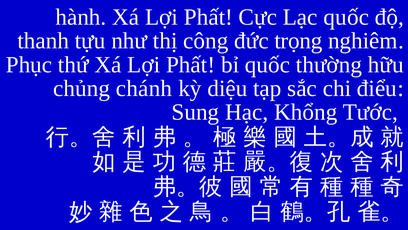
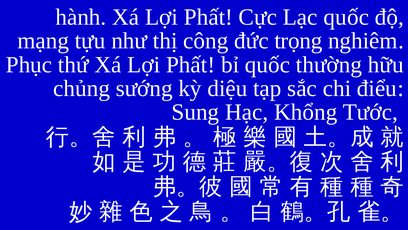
thanh: thanh -> mạng
chánh: chánh -> sướng
